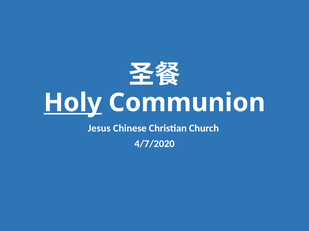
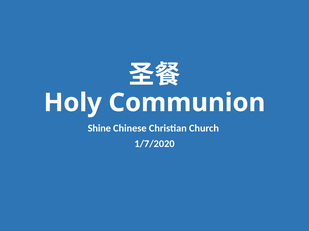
Holy underline: present -> none
Jesus: Jesus -> Shine
4/7/2020: 4/7/2020 -> 1/7/2020
